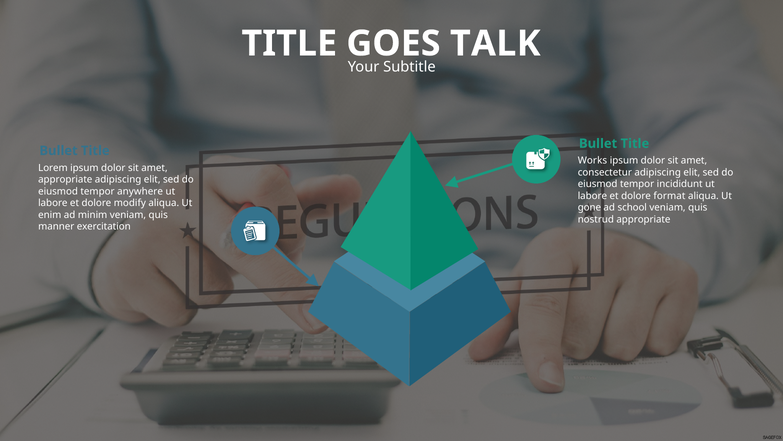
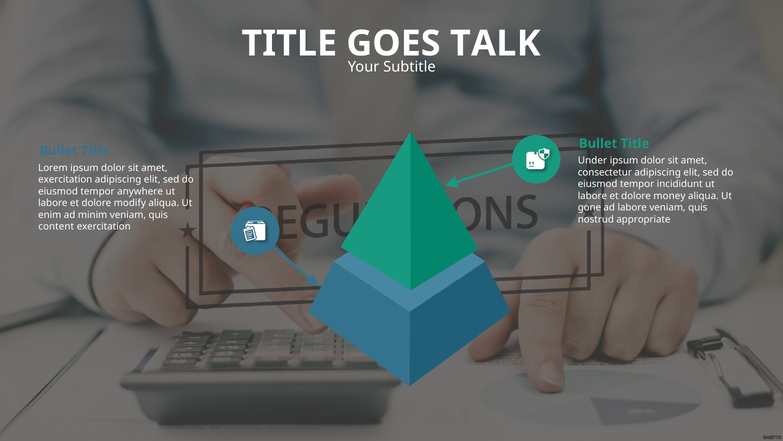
Works: Works -> Under
appropriate at (65, 179): appropriate -> exercitation
format: format -> money
ad school: school -> labore
manner: manner -> content
